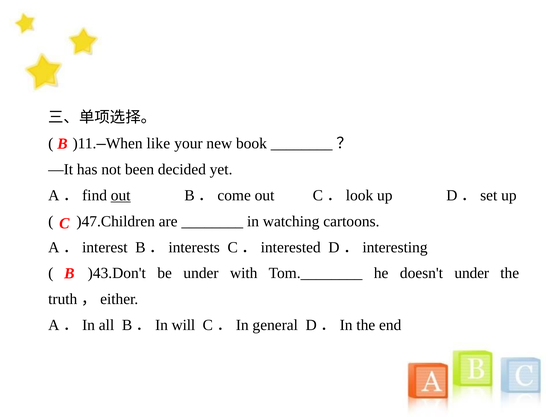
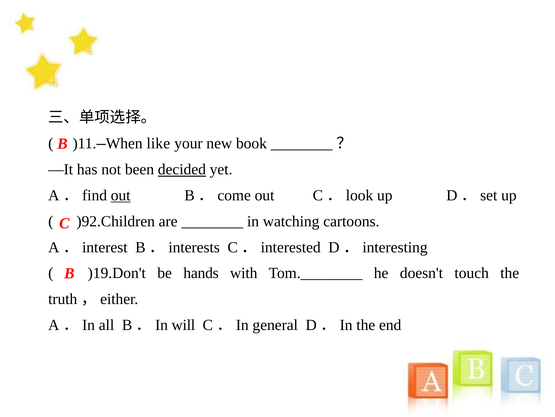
decided underline: none -> present
)47.Children: )47.Children -> )92.Children
)43.Don't: )43.Don't -> )19.Don't
be under: under -> hands
doesn't under: under -> touch
